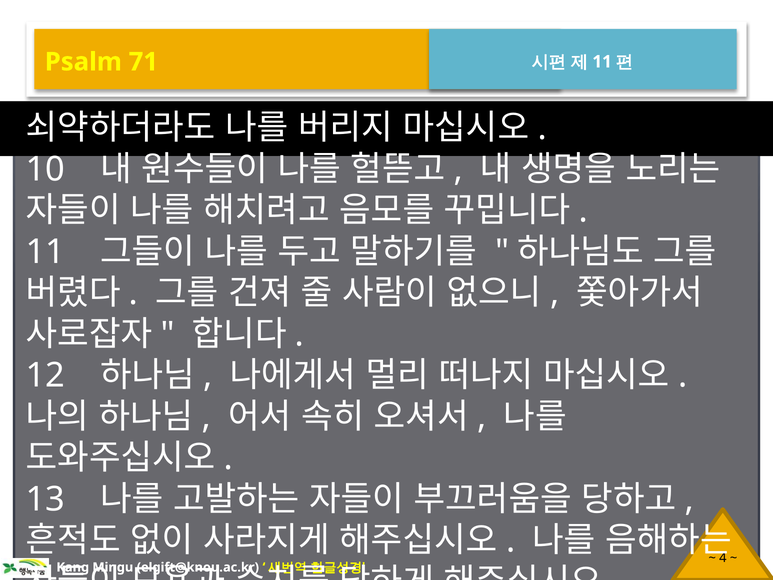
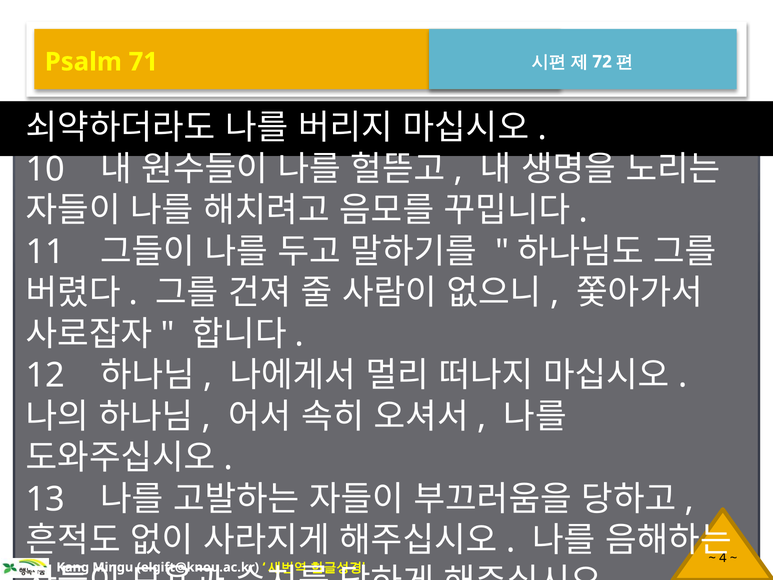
11 at (602, 62): 11 -> 72
